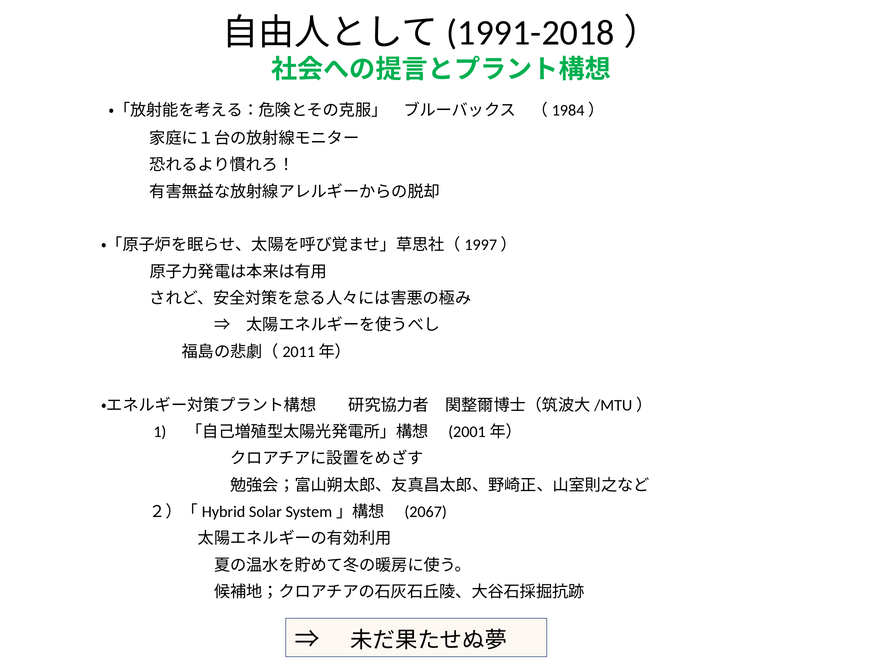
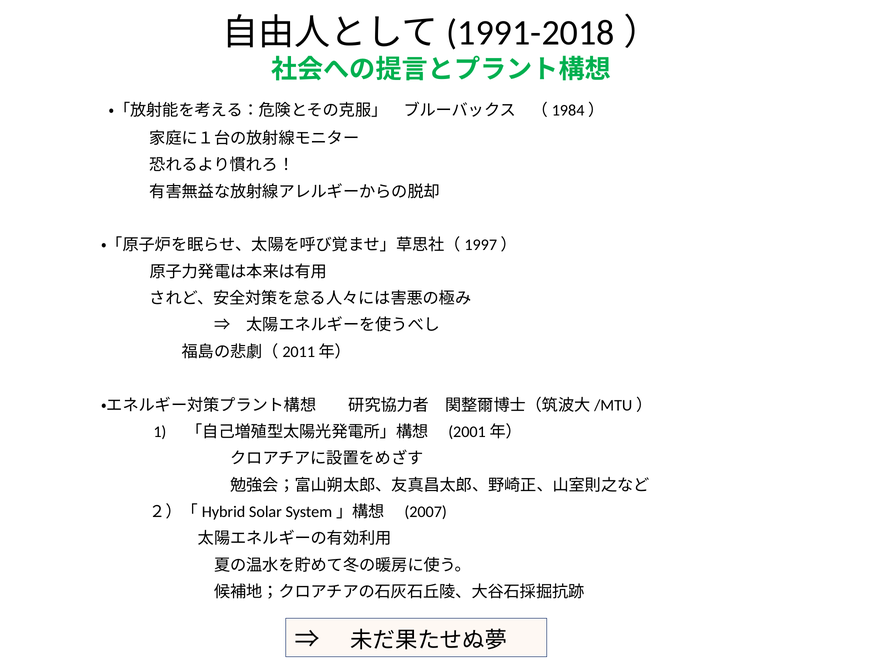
2067: 2067 -> 2007
